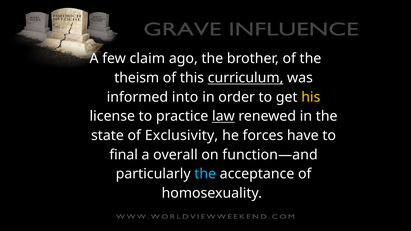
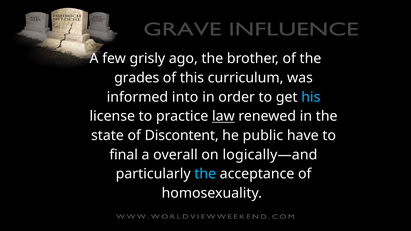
claim: claim -> grisly
theism: theism -> grades
curriculum underline: present -> none
his colour: yellow -> light blue
Exclusivity: Exclusivity -> Discontent
forces: forces -> public
function—and: function—and -> logically—and
